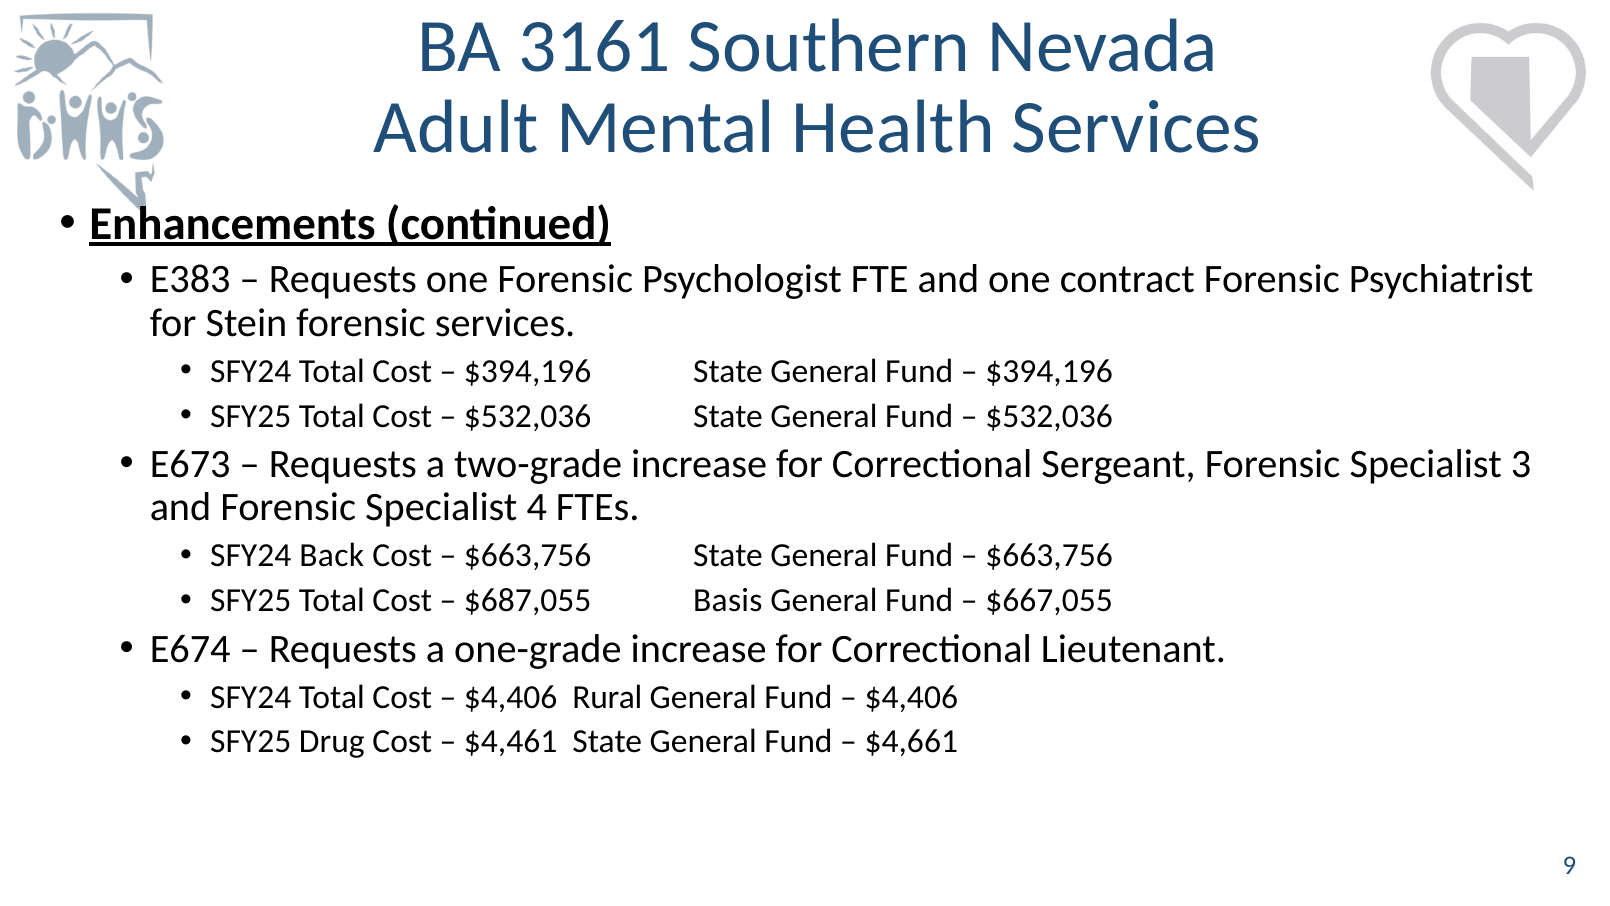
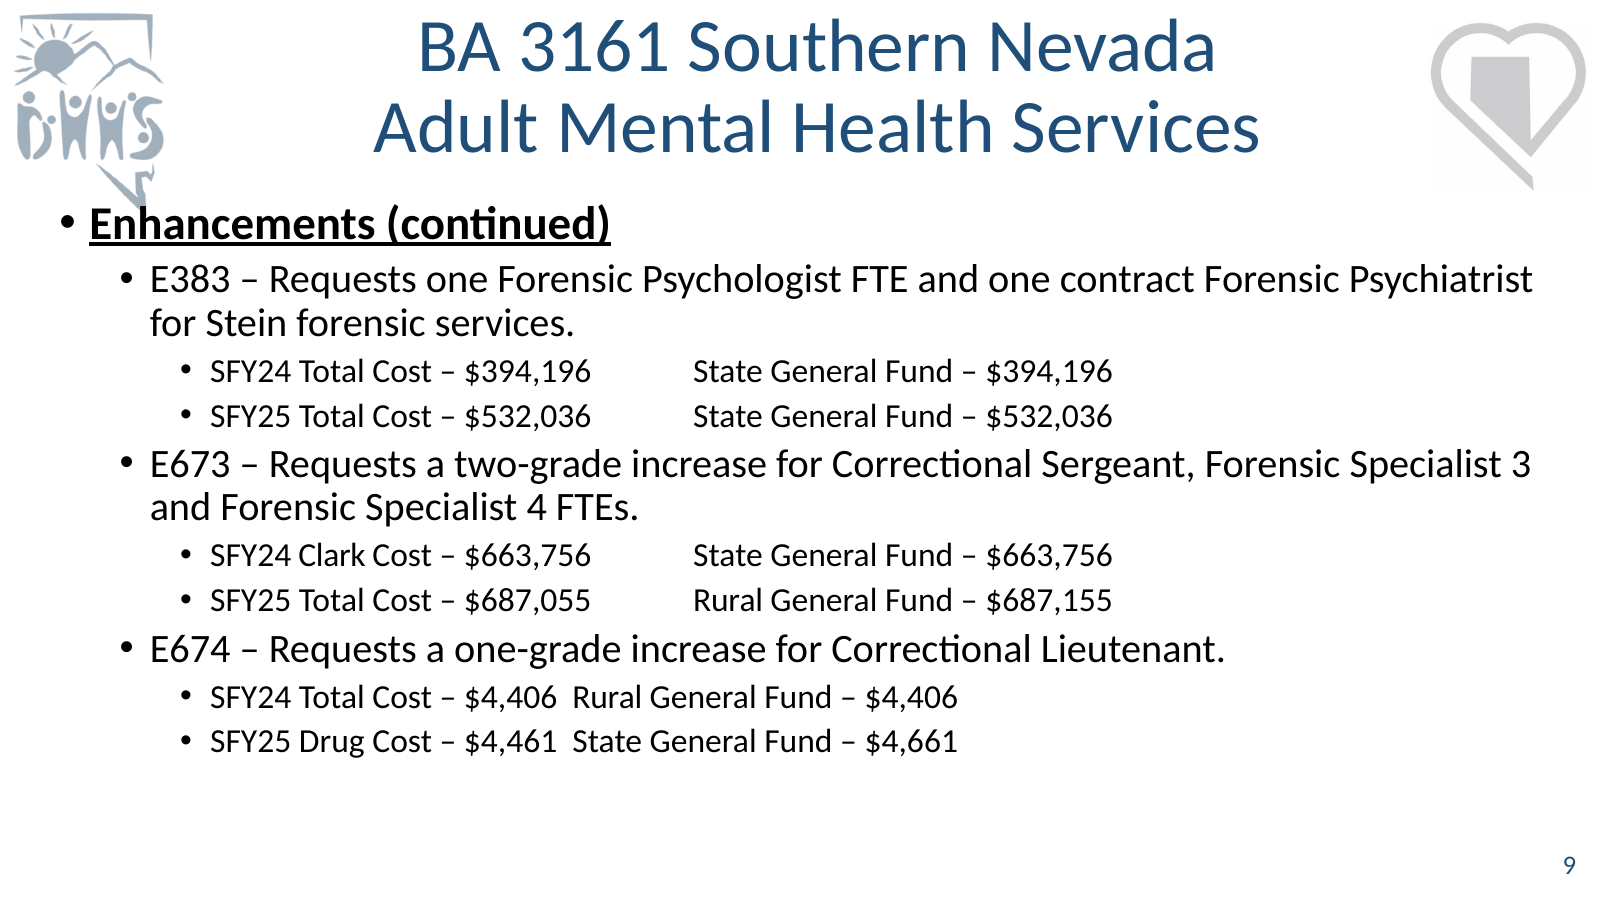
Back: Back -> Clark
$687,055 Basis: Basis -> Rural
$667,055: $667,055 -> $687,155
